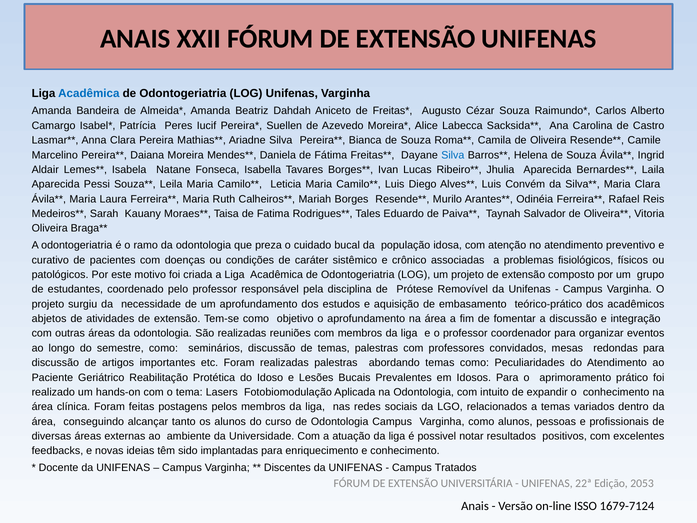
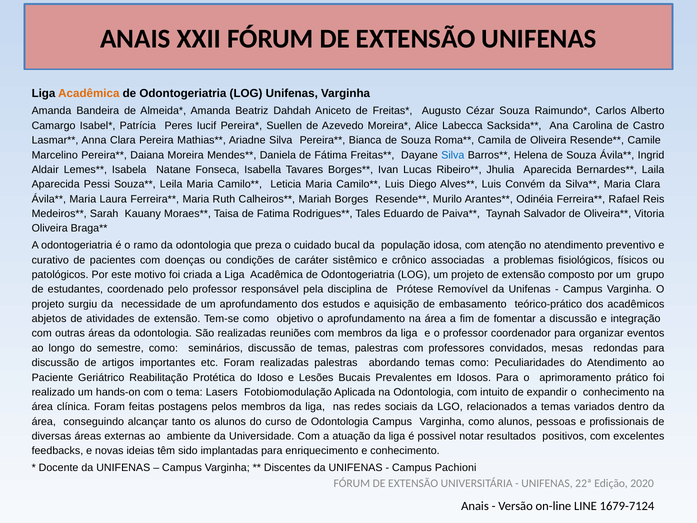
Acadêmica at (89, 94) colour: blue -> orange
Tratados: Tratados -> Pachioni
2053: 2053 -> 2020
ISSO: ISSO -> LINE
